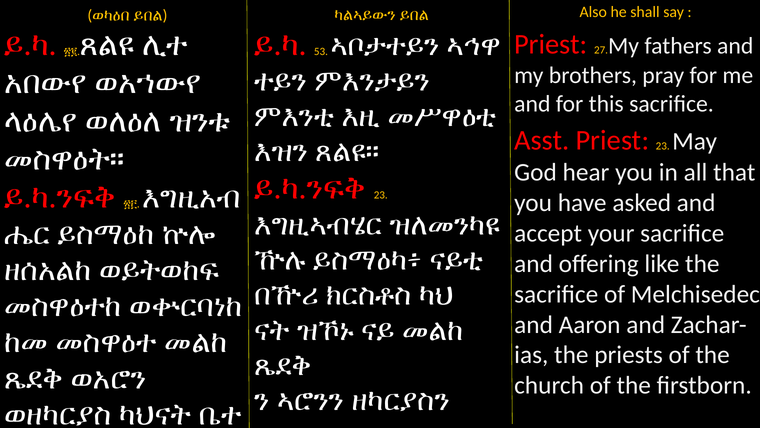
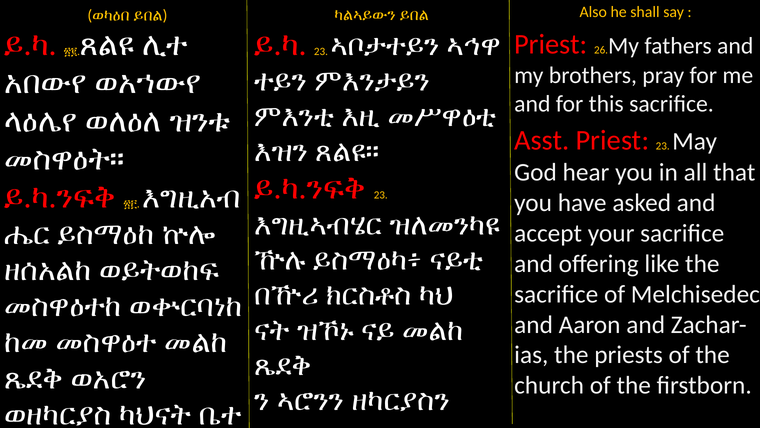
ይ.ካ 53: 53 -> 23
27: 27 -> 26
